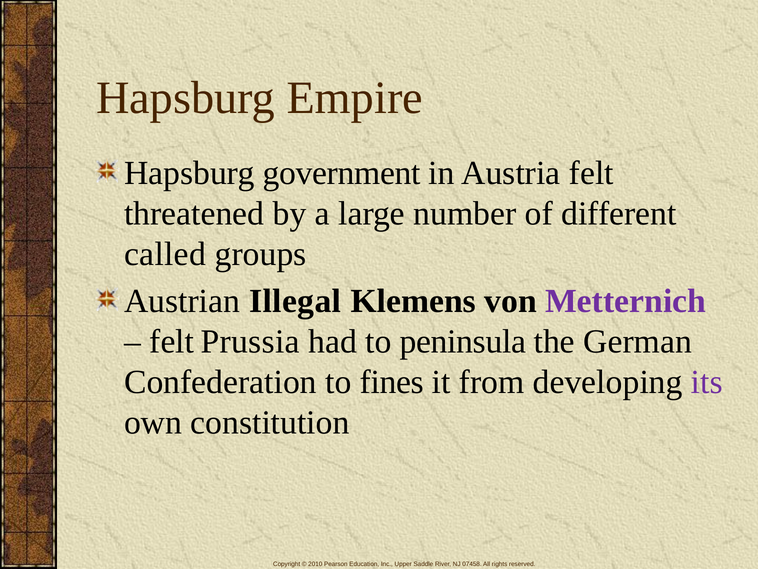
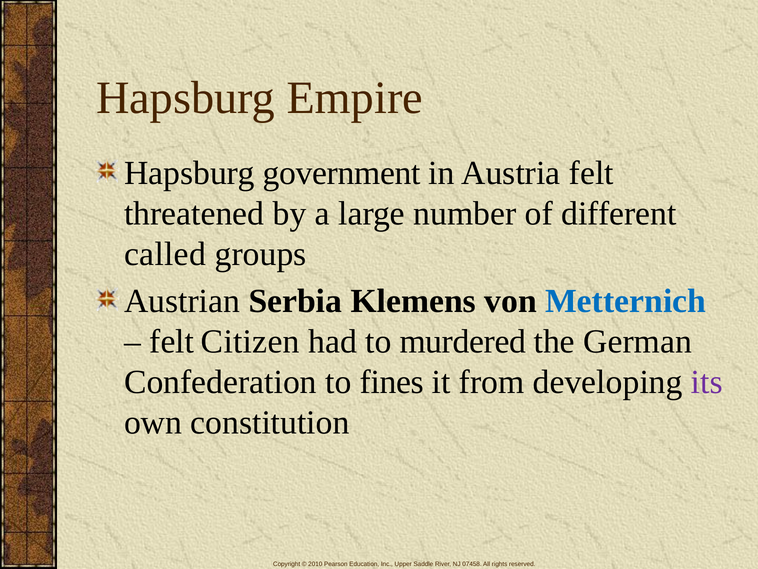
Illegal: Illegal -> Serbia
Metternich colour: purple -> blue
Prussia: Prussia -> Citizen
peninsula: peninsula -> murdered
